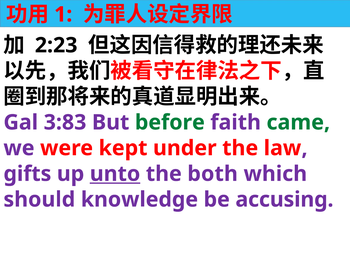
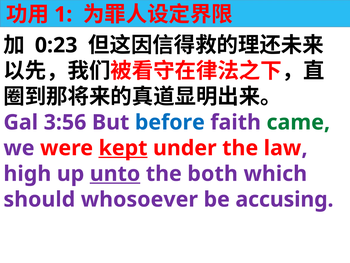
2:23: 2:23 -> 0:23
3:83: 3:83 -> 3:56
before colour: green -> blue
kept underline: none -> present
gifts: gifts -> high
knowledge: knowledge -> whosoever
